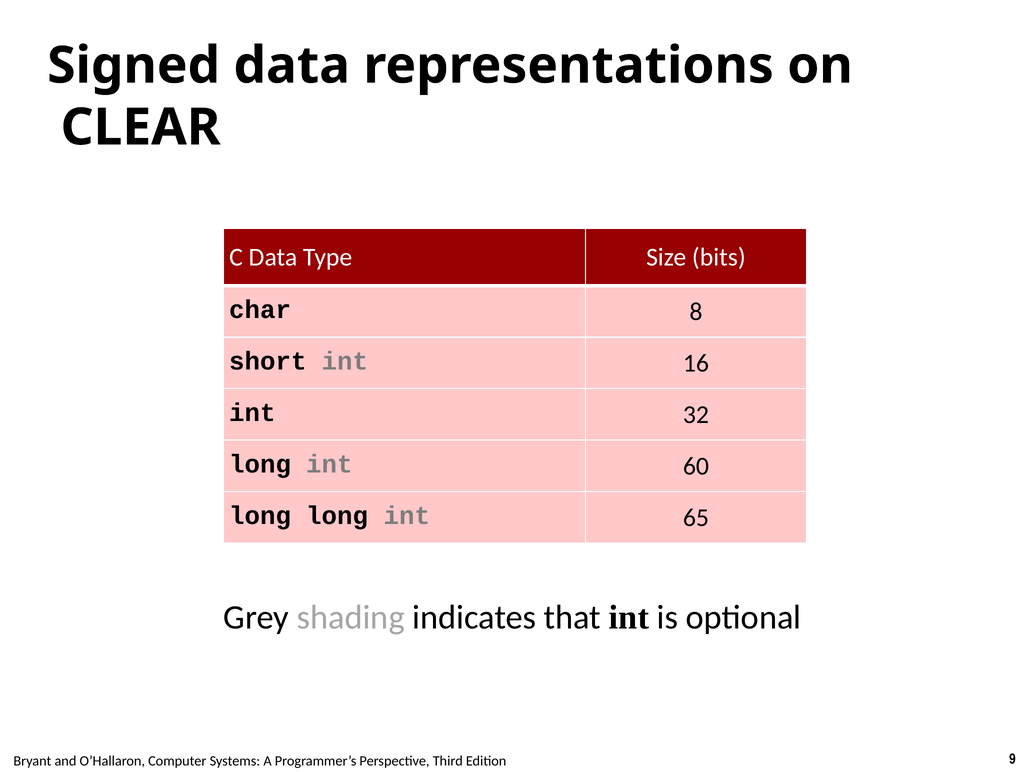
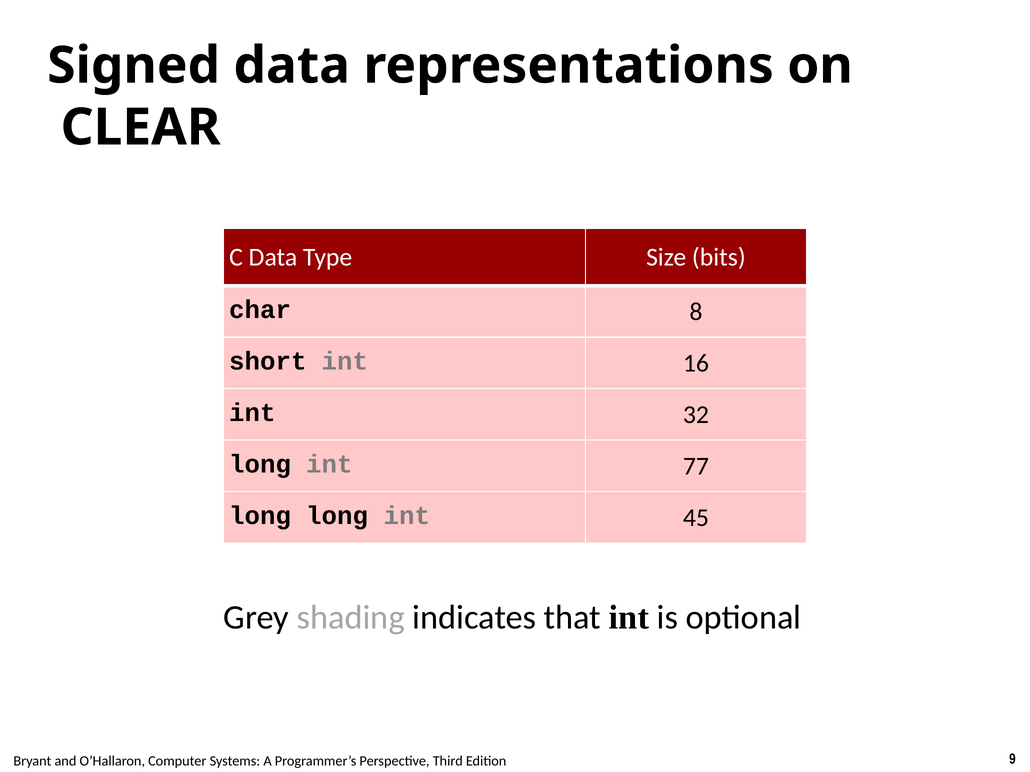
60: 60 -> 77
65: 65 -> 45
